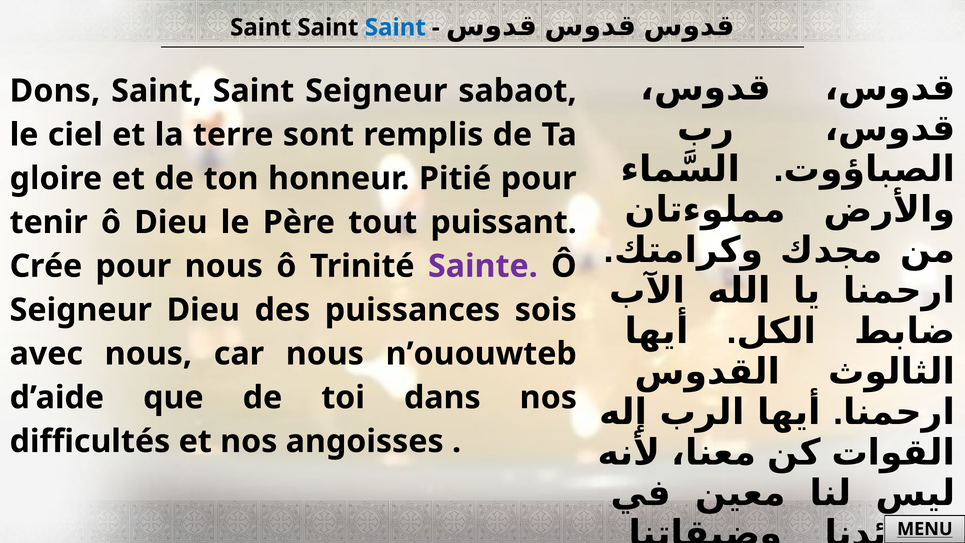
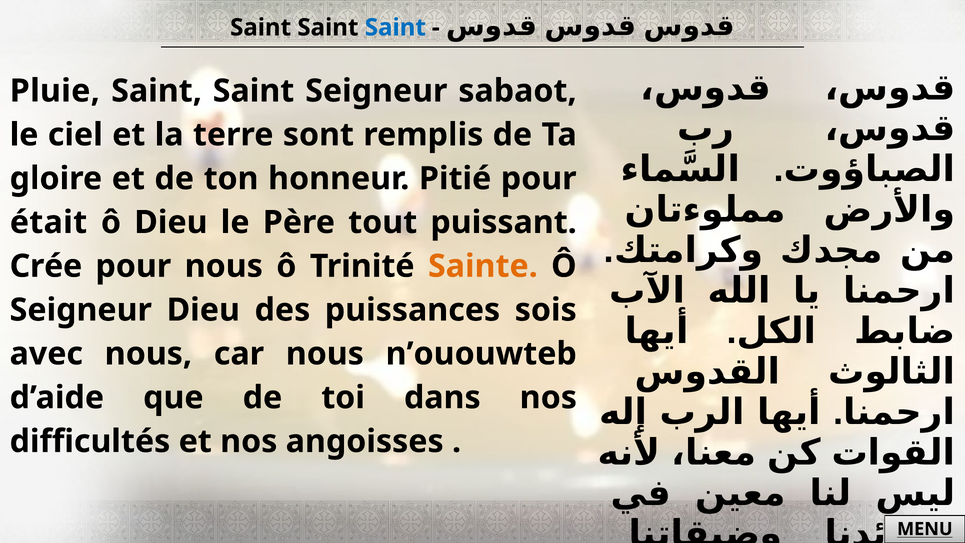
Dons: Dons -> Pluie
tenir: tenir -> était
Sainte colour: purple -> orange
